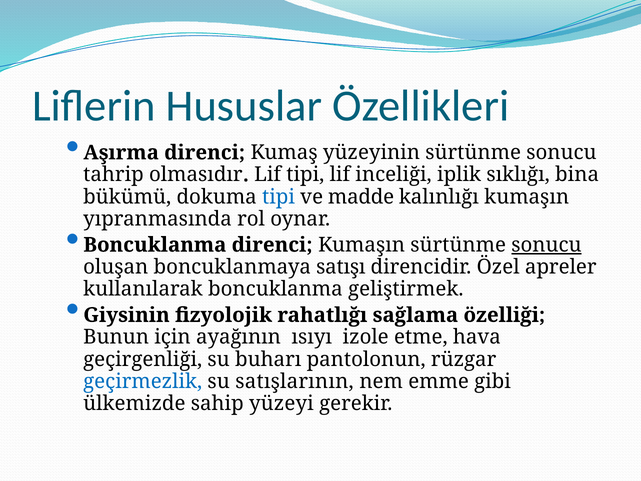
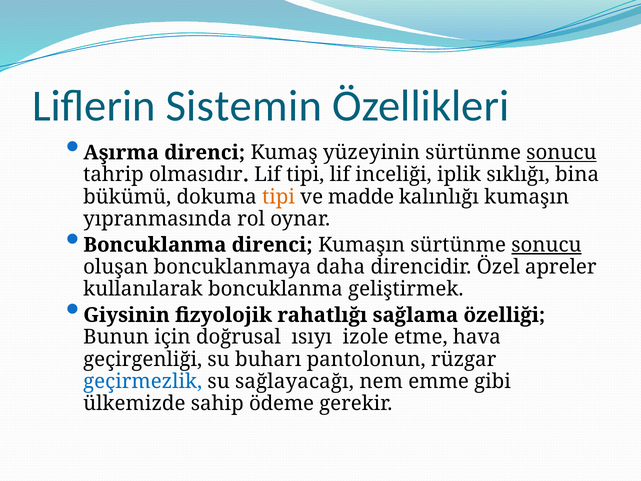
Hususlar: Hususlar -> Sistemin
sonucu at (561, 153) underline: none -> present
tipi at (279, 197) colour: blue -> orange
satışı: satışı -> daha
ayağının: ayağının -> doğrusal
satışlarının: satışlarının -> sağlayacağı
yüzeyi: yüzeyi -> ödeme
